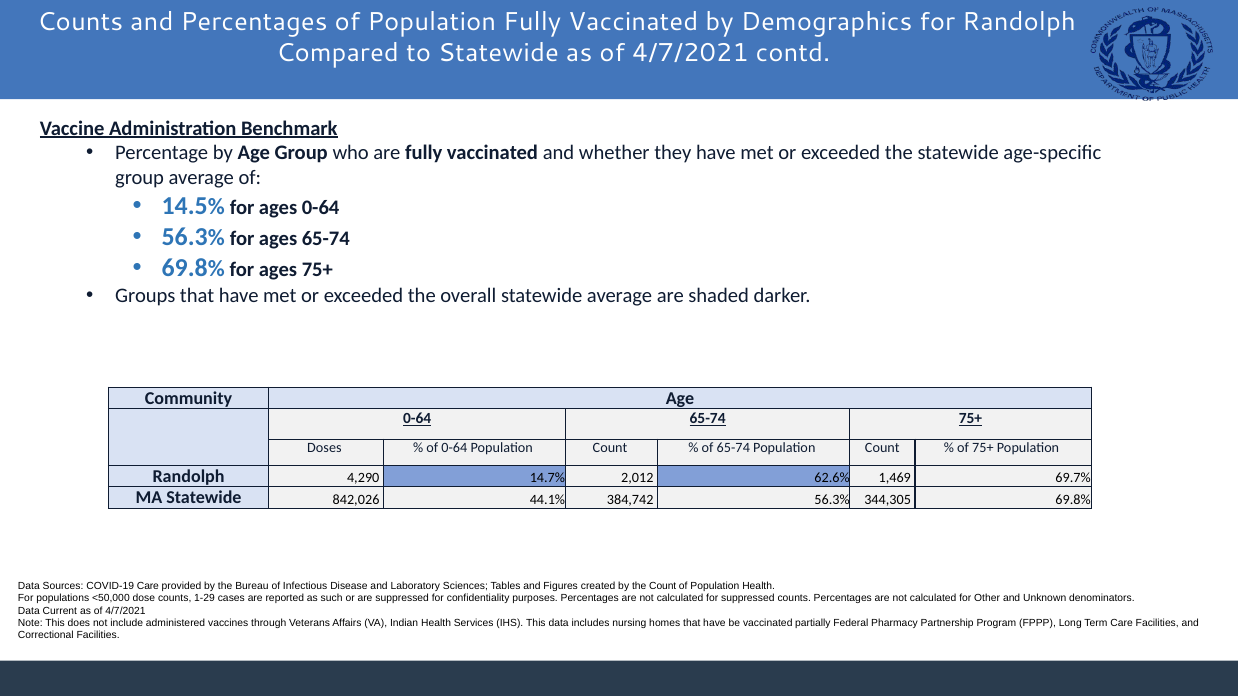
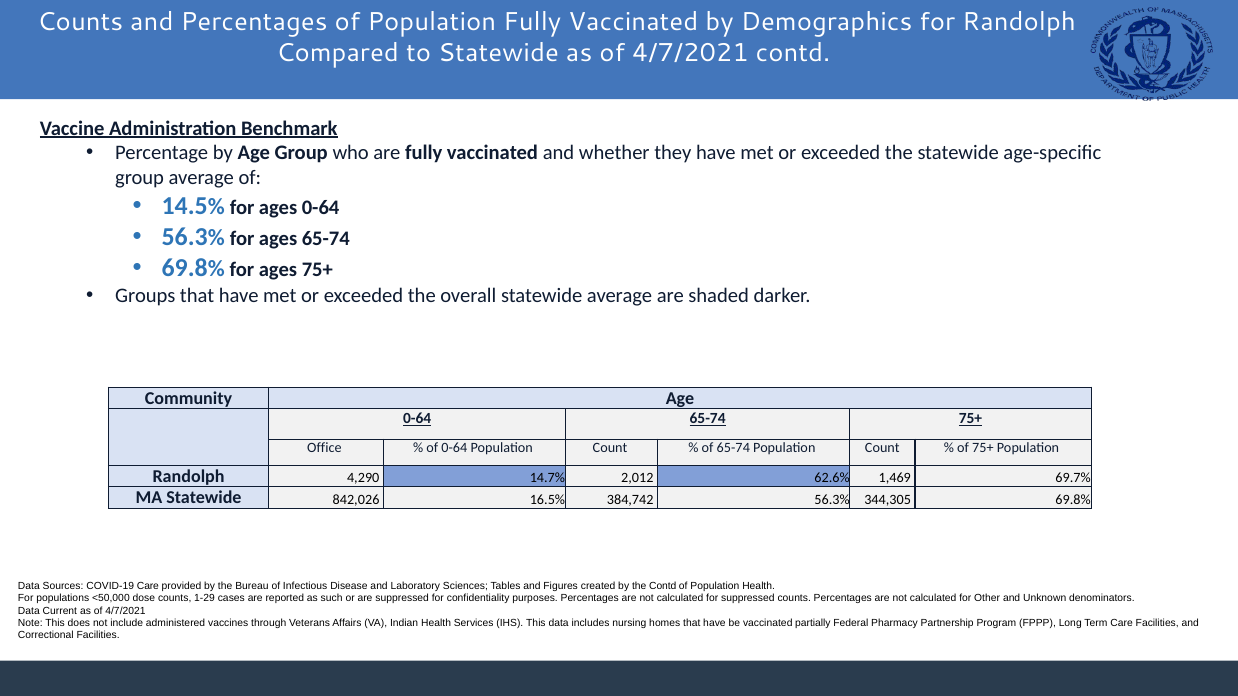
Doses: Doses -> Office
44.1%: 44.1% -> 16.5%
the Count: Count -> Contd
